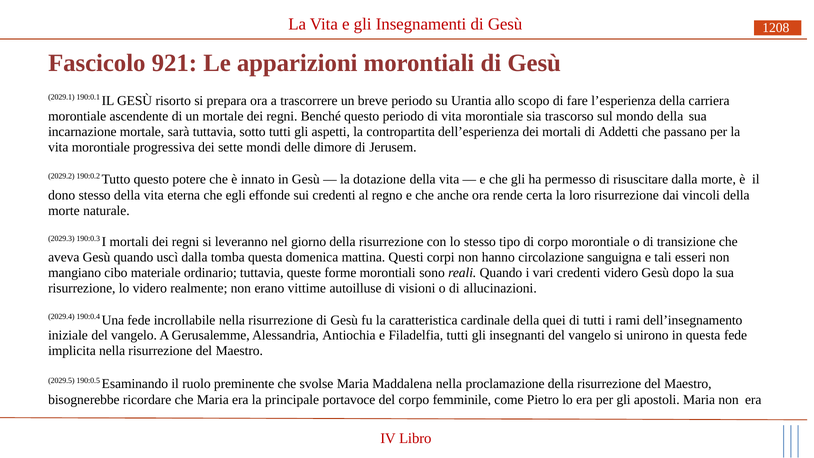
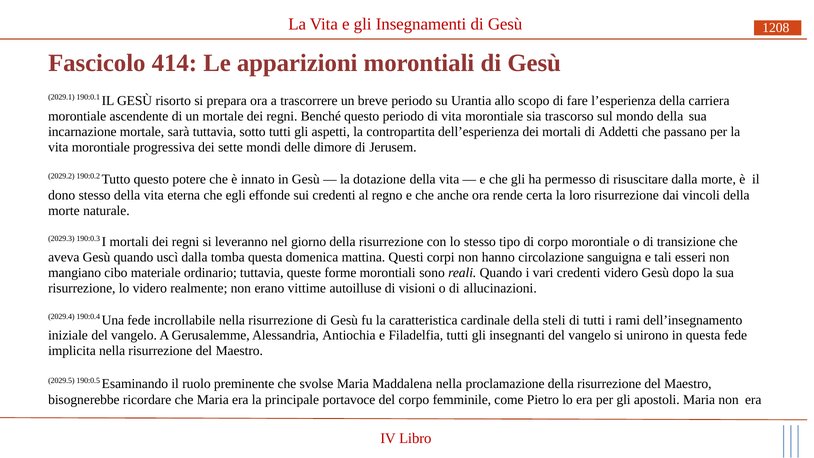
921: 921 -> 414
quei: quei -> steli
